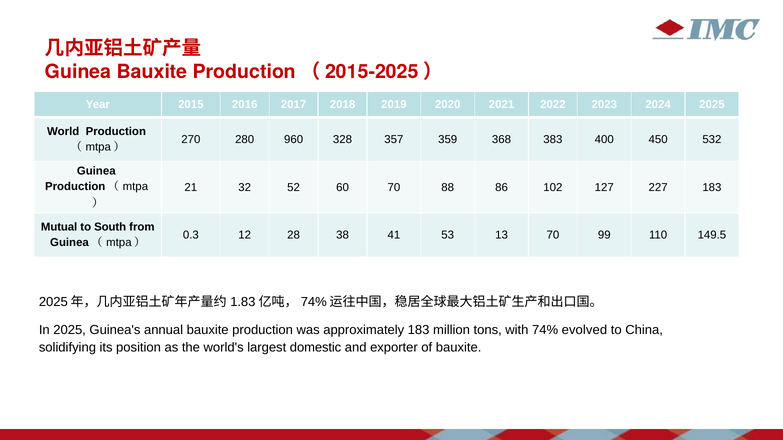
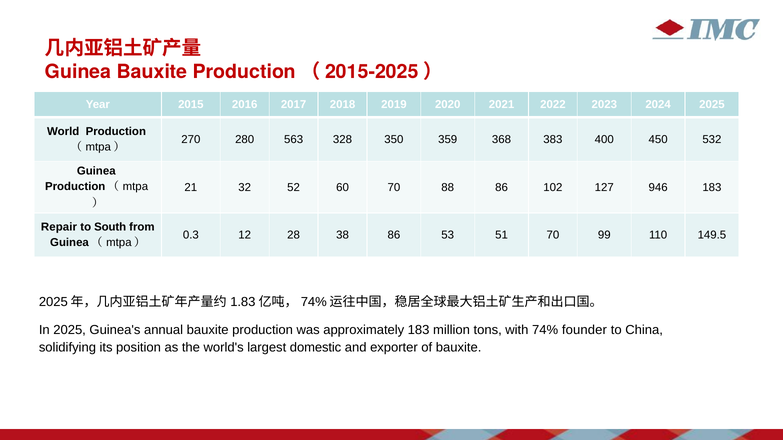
960: 960 -> 563
357: 357 -> 350
227: 227 -> 946
Mutual: Mutual -> Repair
38 41: 41 -> 86
13: 13 -> 51
evolved: evolved -> founder
